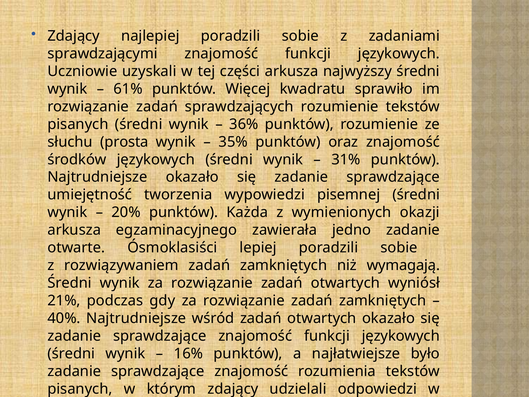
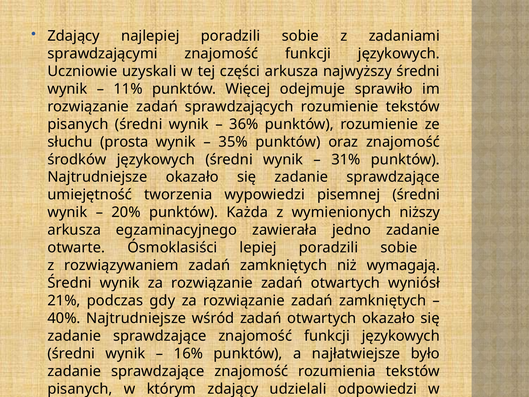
61%: 61% -> 11%
kwadratu: kwadratu -> odejmuje
okazji: okazji -> niższy
